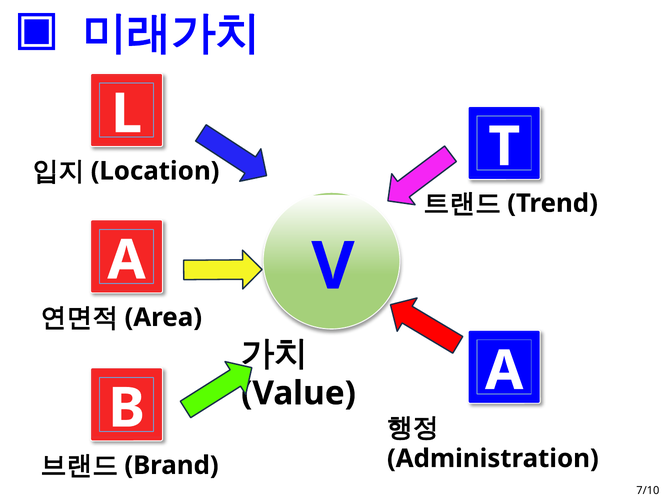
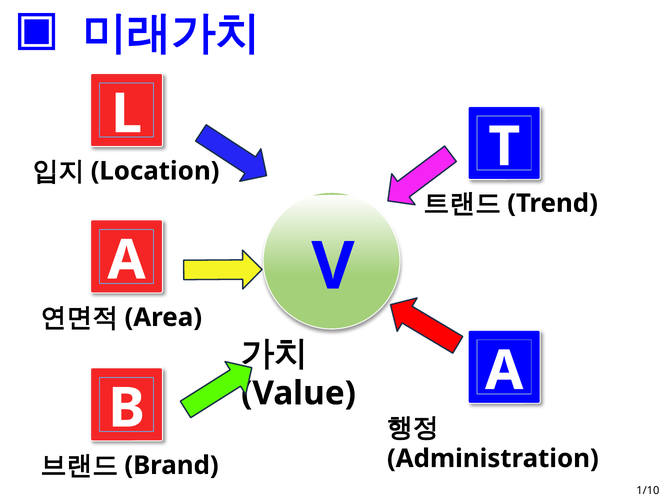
7/10: 7/10 -> 1/10
